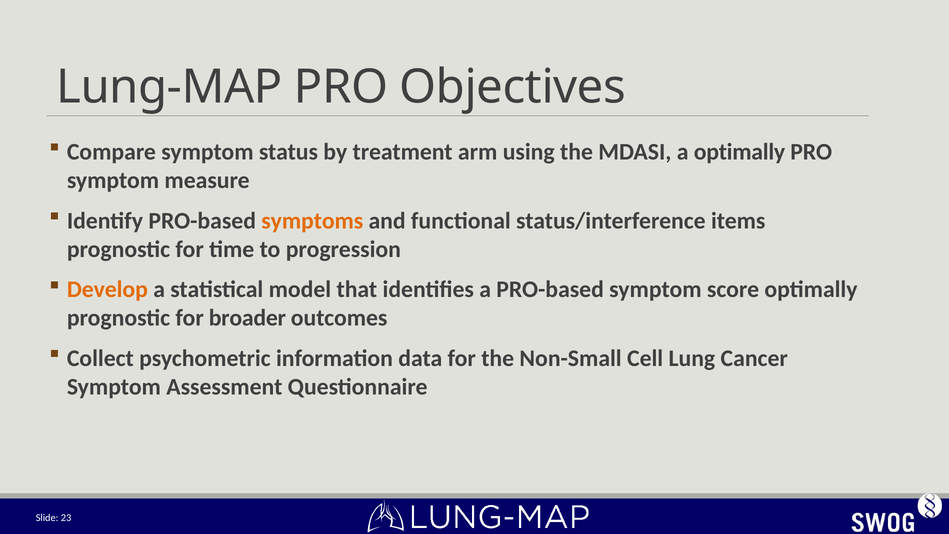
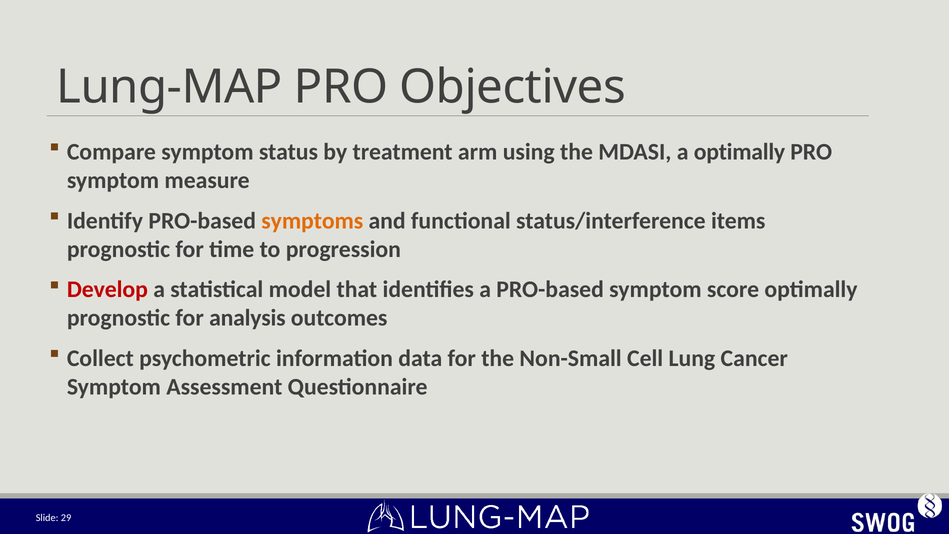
Develop colour: orange -> red
broader: broader -> analysis
23: 23 -> 29
